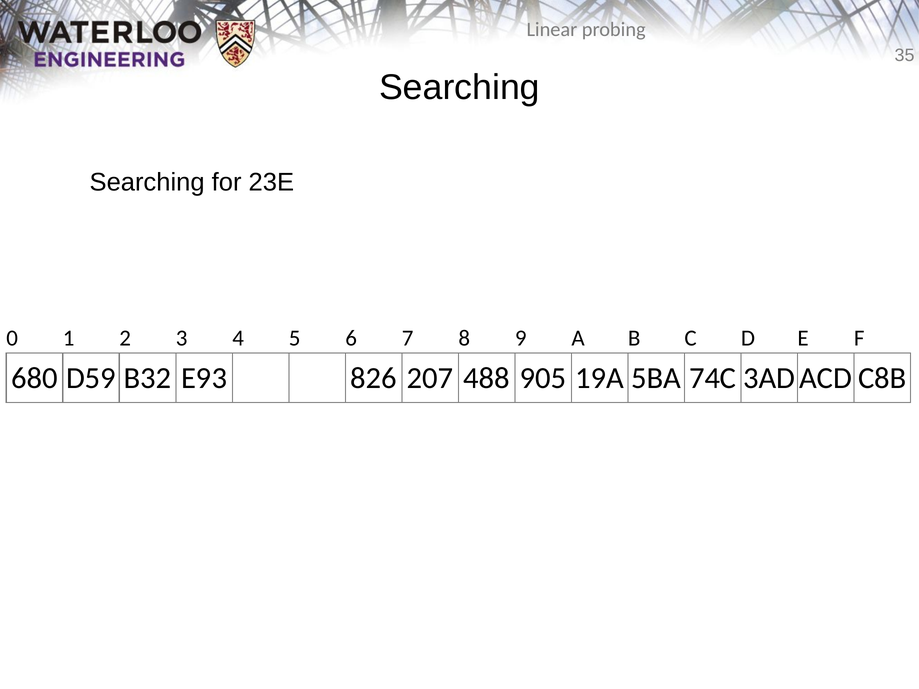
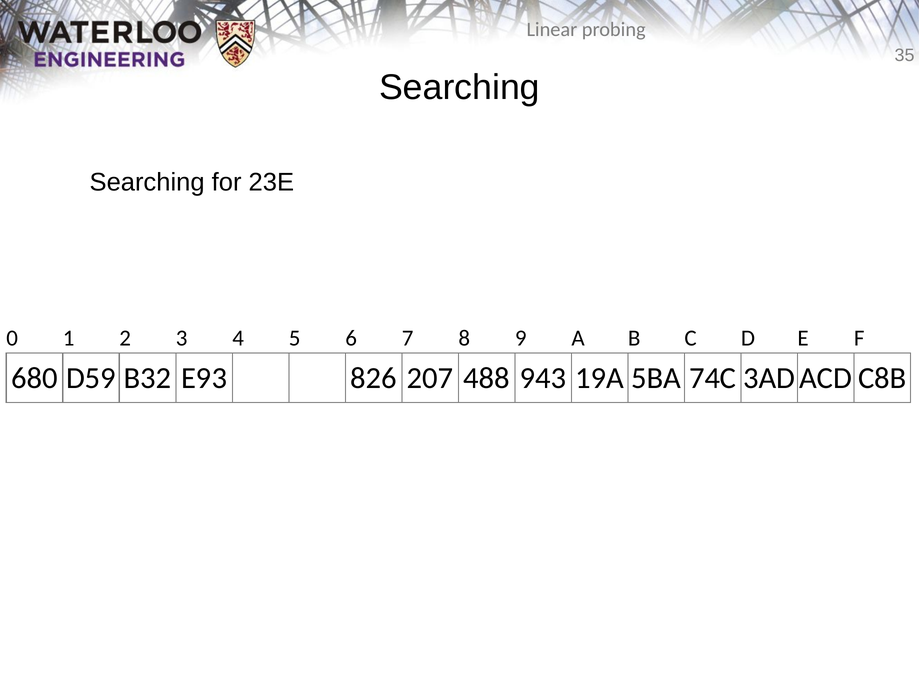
905: 905 -> 943
